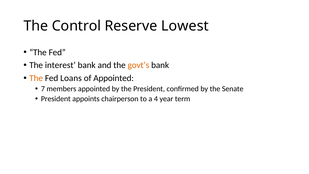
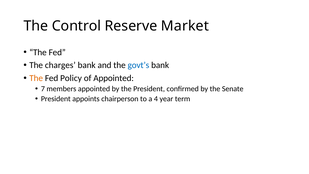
Lowest: Lowest -> Market
interest: interest -> charges
govt’s colour: orange -> blue
Loans: Loans -> Policy
